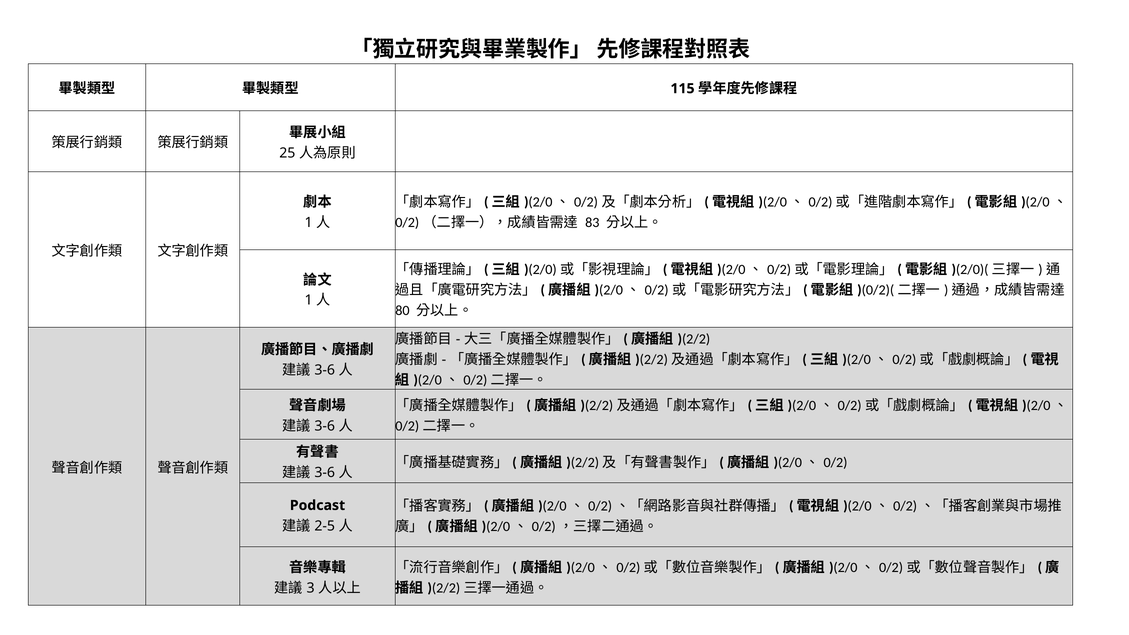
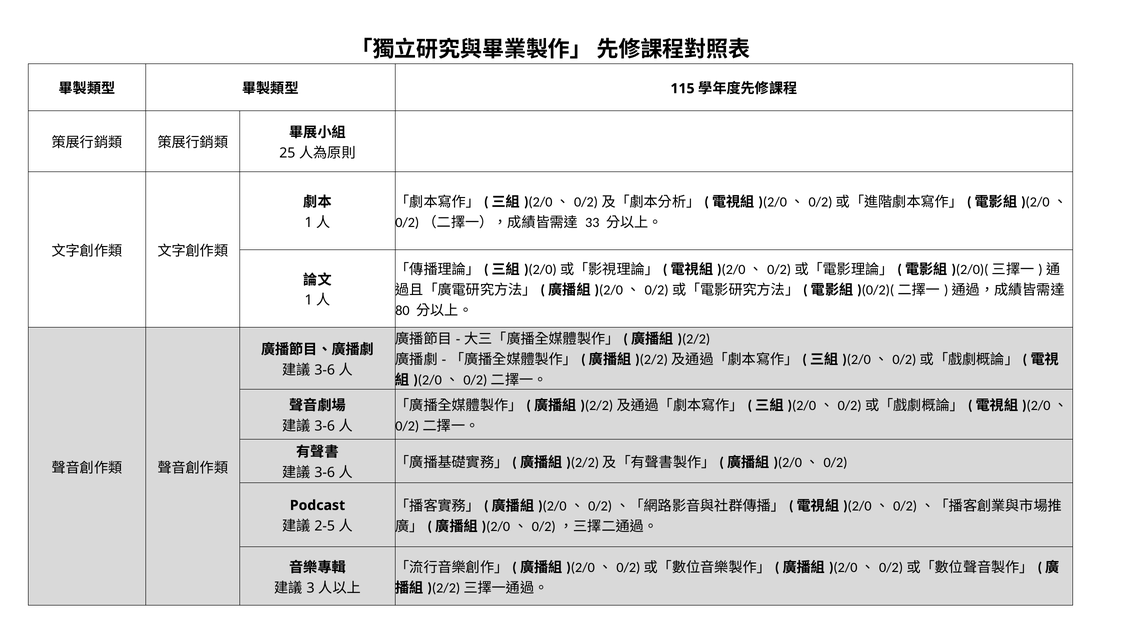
83: 83 -> 33
